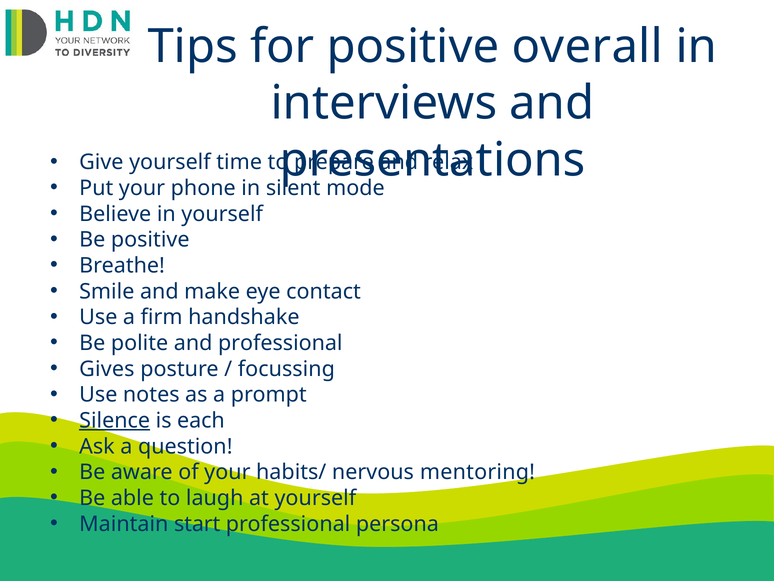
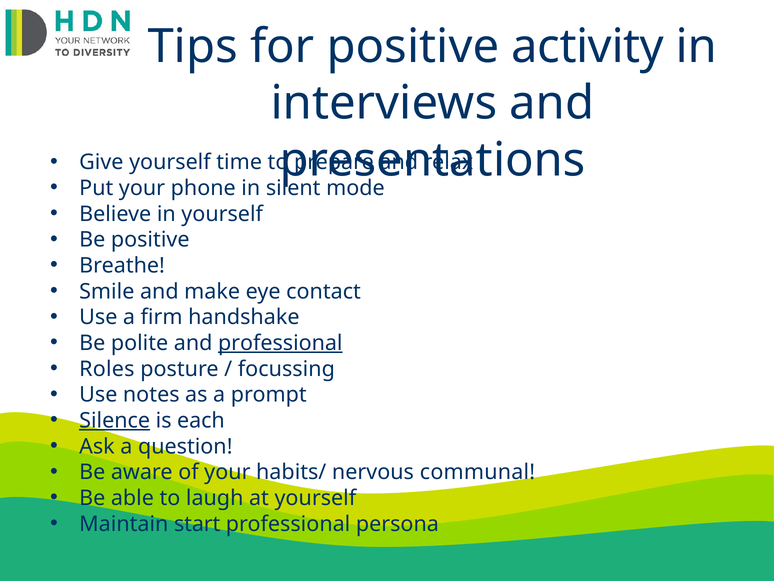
overall: overall -> activity
professional at (280, 343) underline: none -> present
Gives: Gives -> Roles
mentoring: mentoring -> communal
